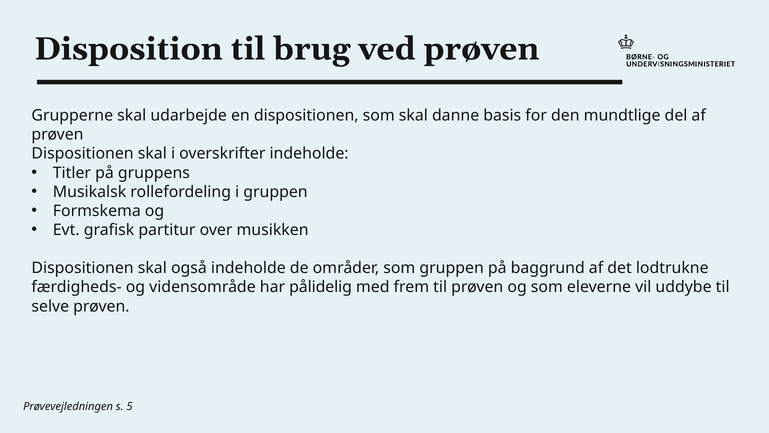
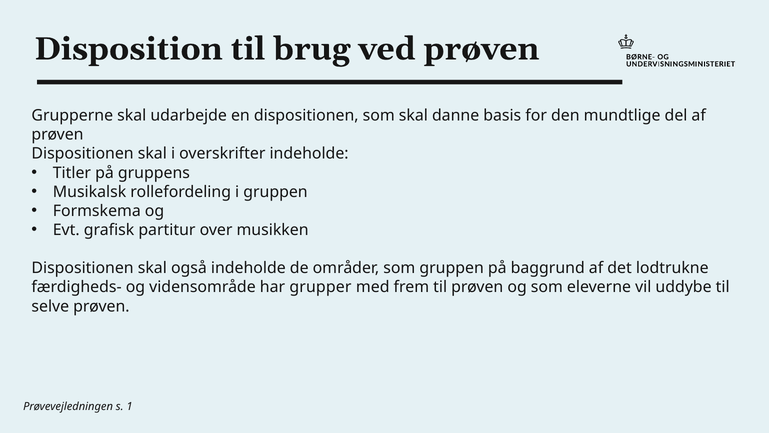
pålidelig: pålidelig -> grupper
5: 5 -> 1
